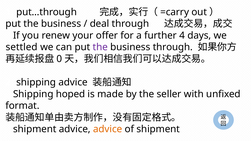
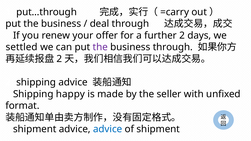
further 4: 4 -> 2
0 at (59, 59): 0 -> 2
hoped: hoped -> happy
advice at (108, 129) colour: orange -> blue
